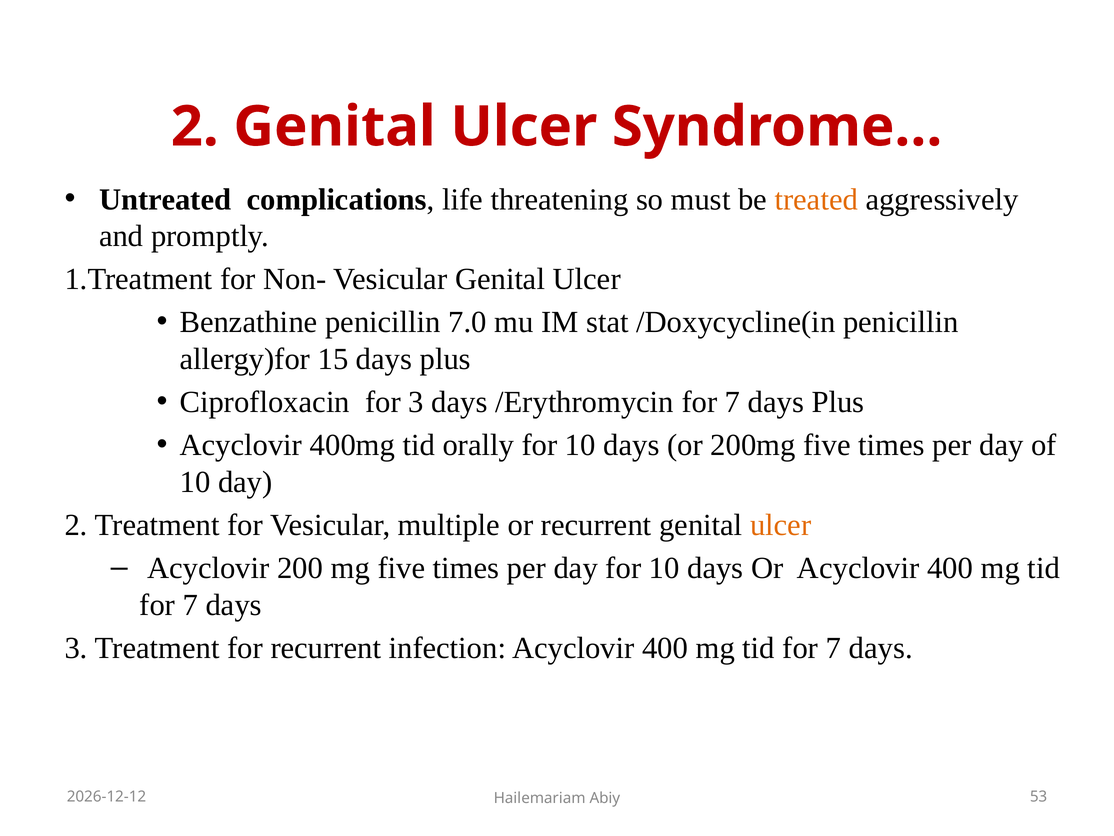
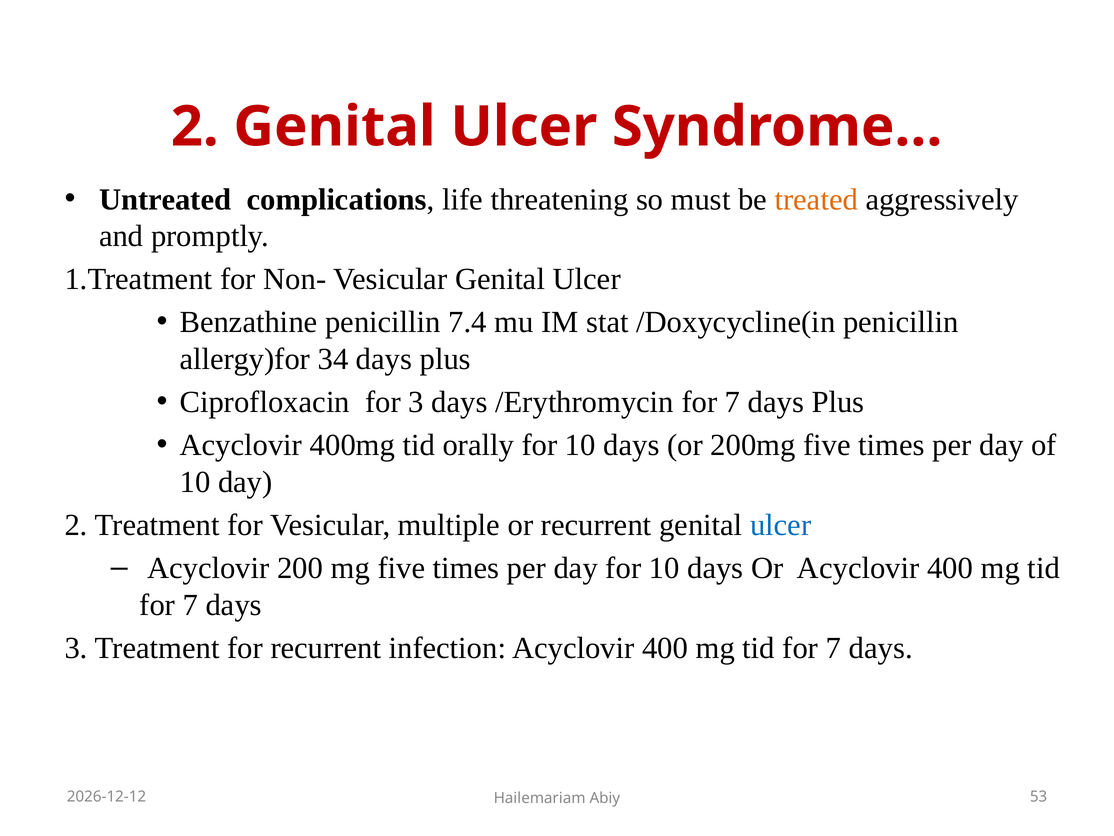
7.0: 7.0 -> 7.4
15: 15 -> 34
ulcer at (781, 525) colour: orange -> blue
